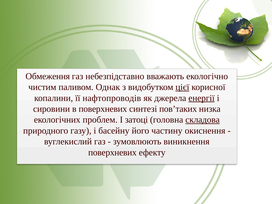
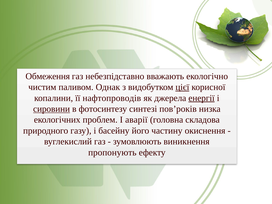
сировини underline: none -> present
в поверхневих: поверхневих -> фотосинтезу
пов’таких: пов’таких -> пов’років
затоці: затоці -> аварії
складова underline: present -> none
поверхневих at (112, 152): поверхневих -> пропонують
